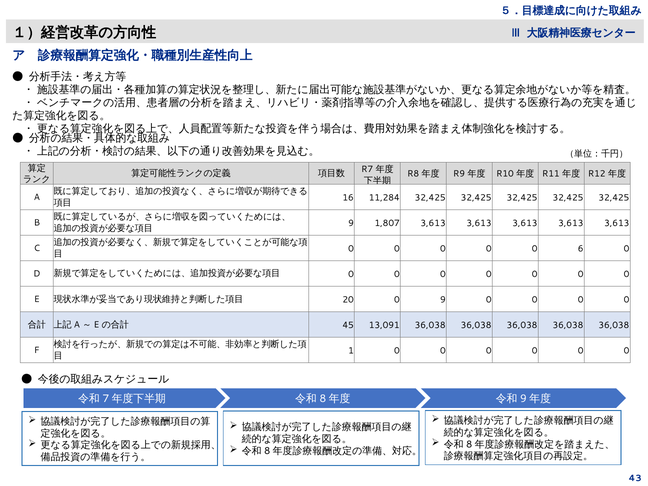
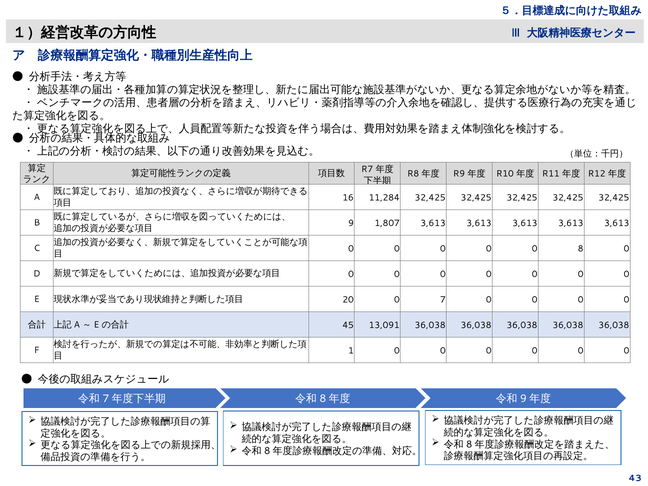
6: 6 -> 8
0 9: 9 -> 7
